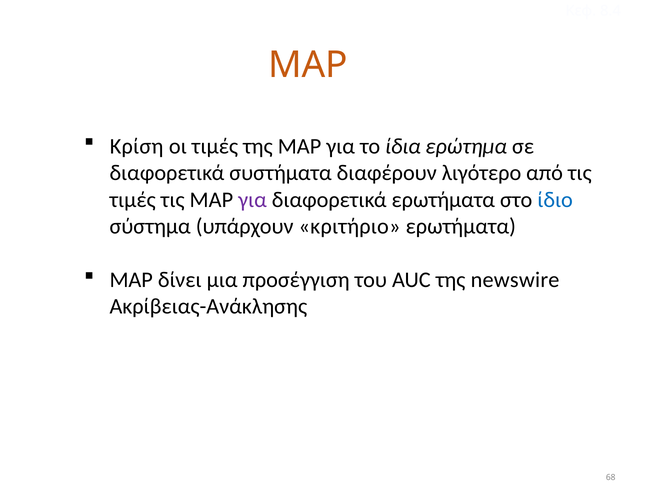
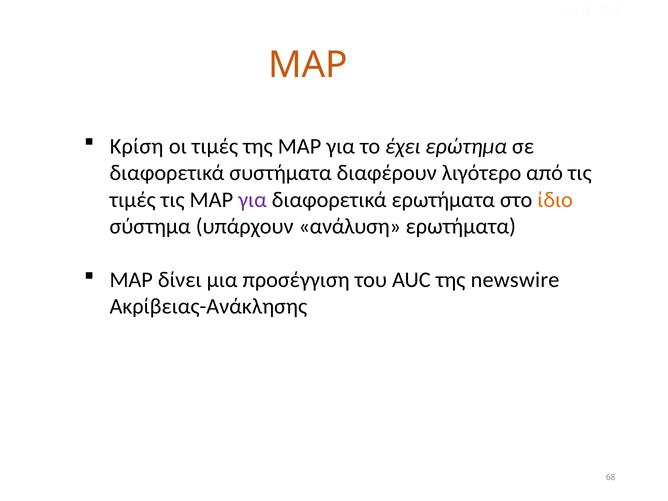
ίδια: ίδια -> έχει
ίδιο colour: blue -> orange
κριτήριο: κριτήριο -> ανάλυση
